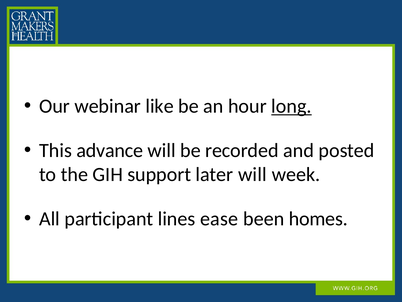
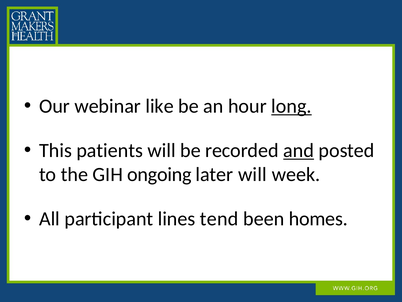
advance: advance -> patients
and underline: none -> present
support: support -> ongoing
ease: ease -> tend
